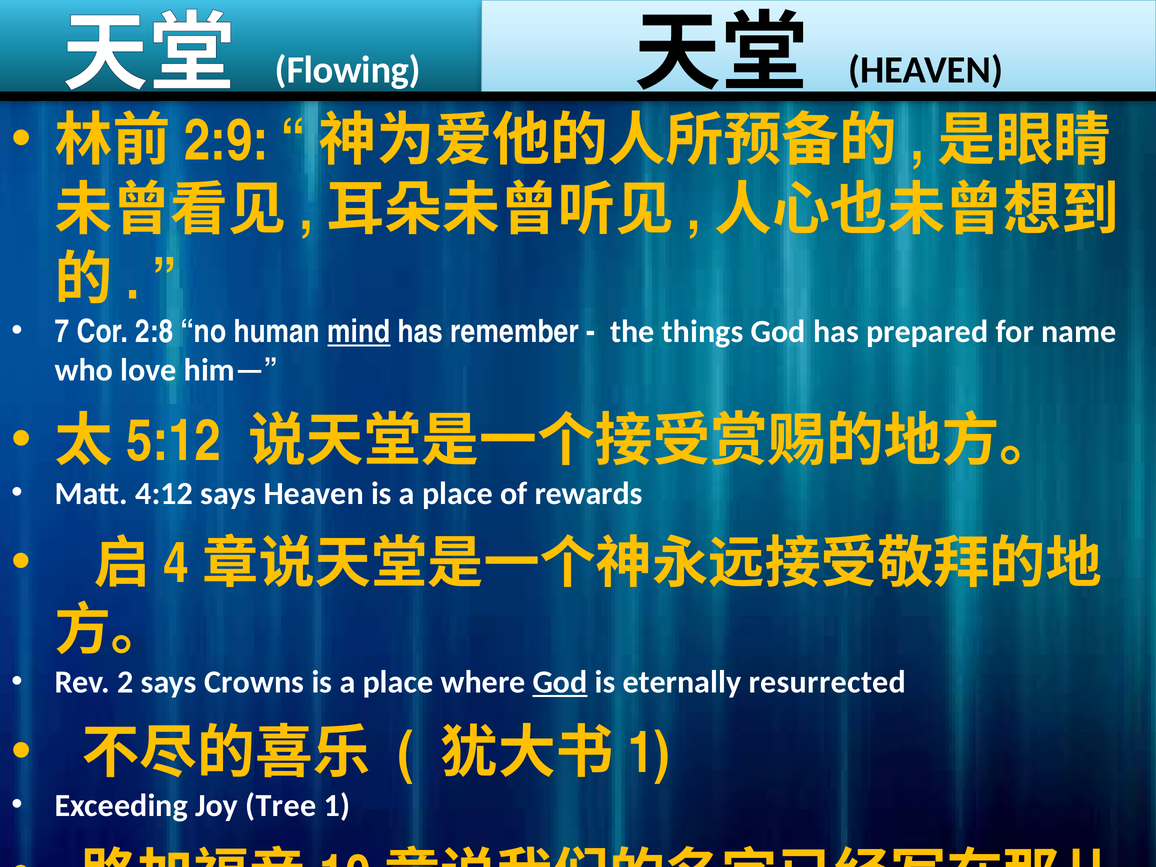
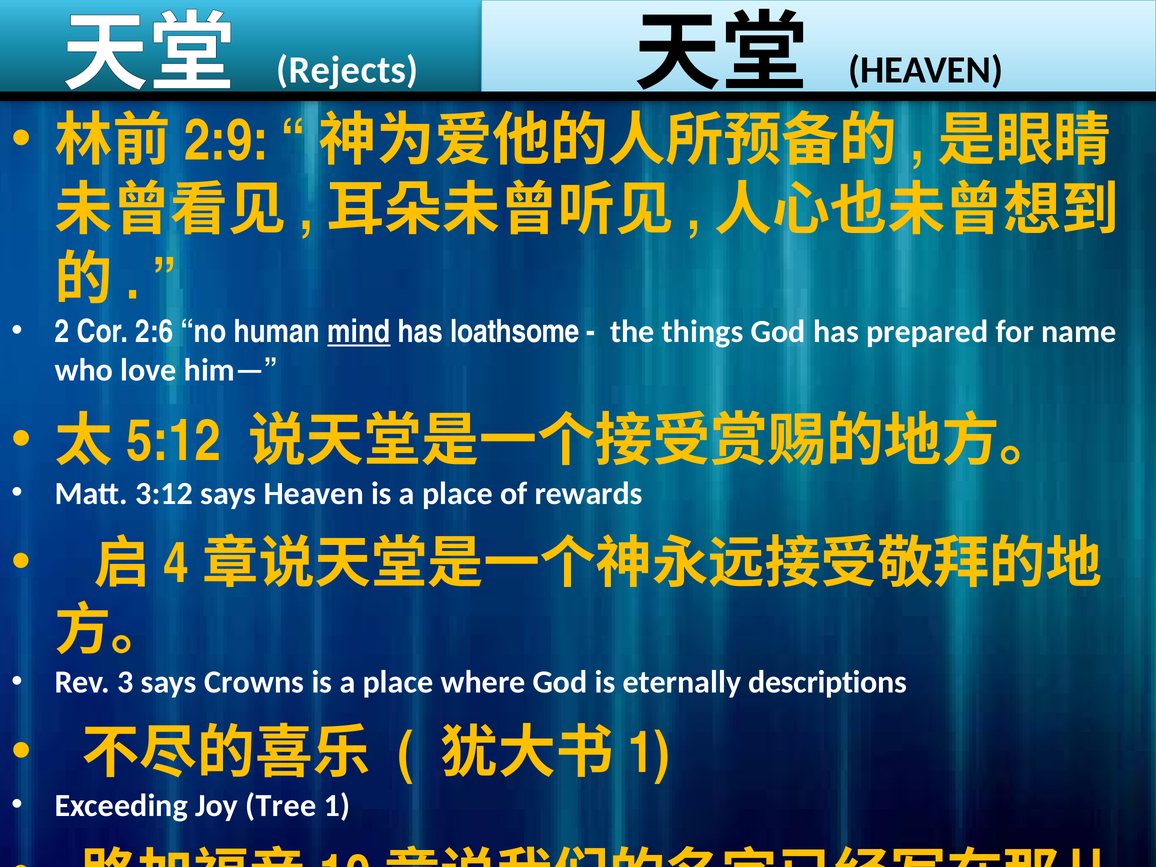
Flowing: Flowing -> Rejects
7: 7 -> 2
2:8: 2:8 -> 2:6
remember: remember -> loathsome
4:12: 4:12 -> 3:12
2: 2 -> 3
God at (560, 682) underline: present -> none
resurrected: resurrected -> descriptions
